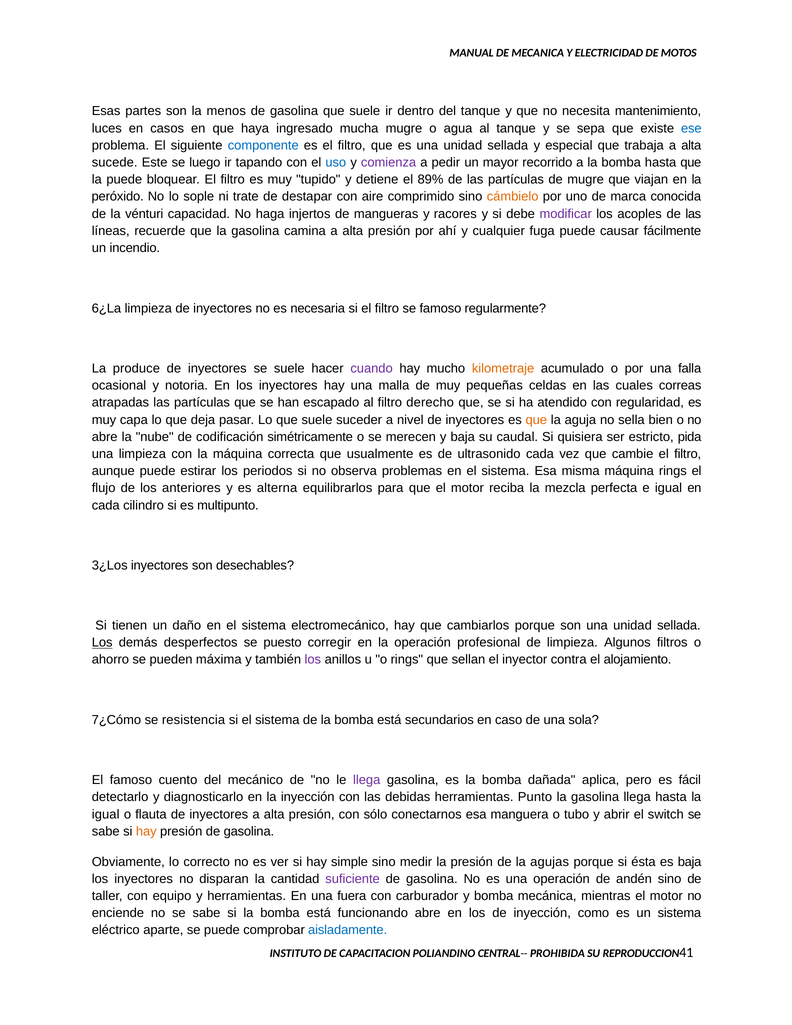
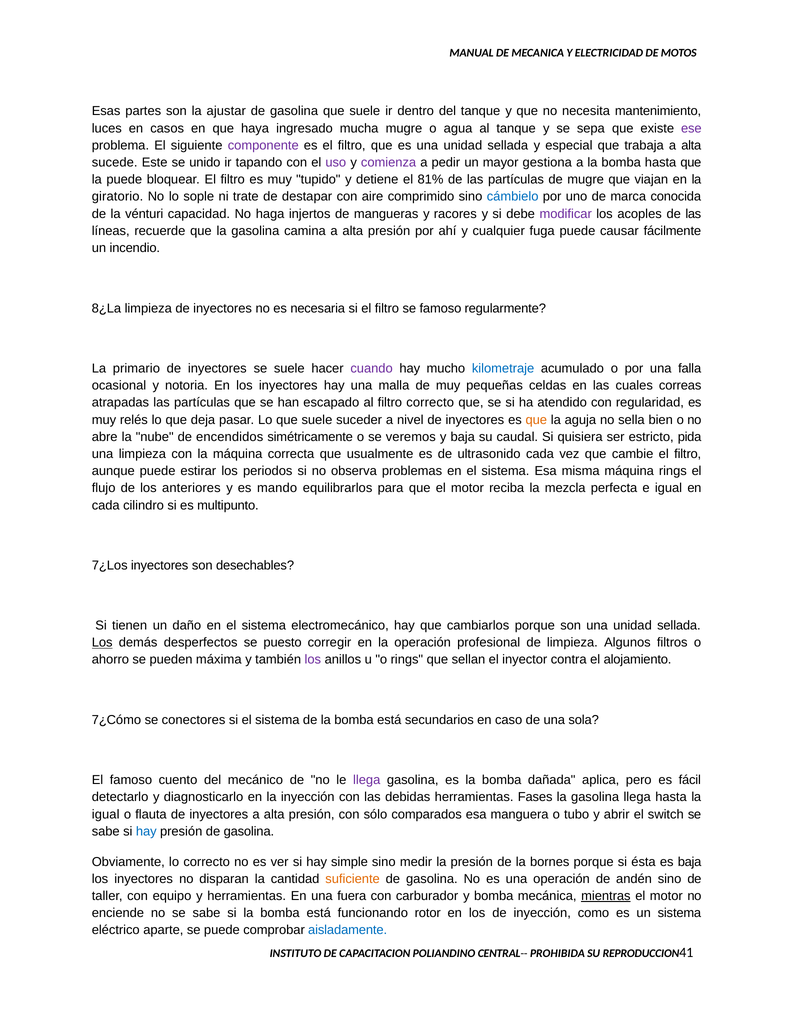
menos: menos -> ajustar
ese colour: blue -> purple
componente colour: blue -> purple
luego: luego -> unido
uso colour: blue -> purple
recorrido: recorrido -> gestiona
89%: 89% -> 81%
peróxido: peróxido -> giratorio
cámbielo colour: orange -> blue
6¿La: 6¿La -> 8¿La
produce: produce -> primario
kilometraje colour: orange -> blue
filtro derecho: derecho -> correcto
capa: capa -> relés
codificación: codificación -> encendidos
merecen: merecen -> veremos
alterna: alterna -> mando
3¿Los: 3¿Los -> 7¿Los
resistencia: resistencia -> conectores
Punto: Punto -> Fases
conectarnos: conectarnos -> comparados
hay at (146, 831) colour: orange -> blue
agujas: agujas -> bornes
suficiente colour: purple -> orange
mientras underline: none -> present
funcionando abre: abre -> rotor
